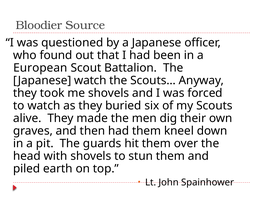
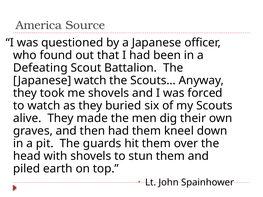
Bloodier: Bloodier -> America
European: European -> Defeating
